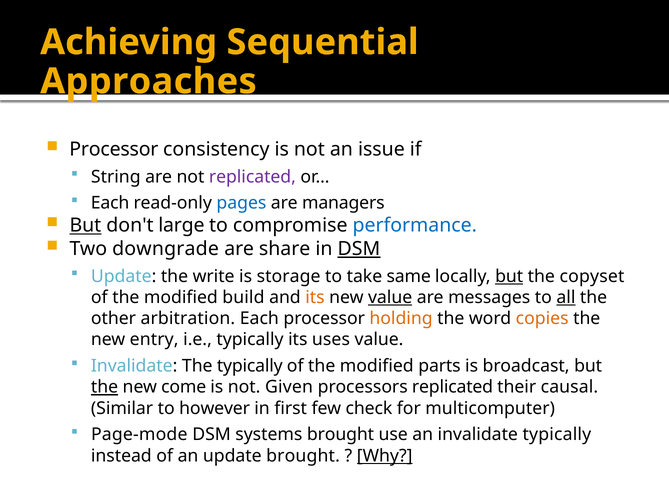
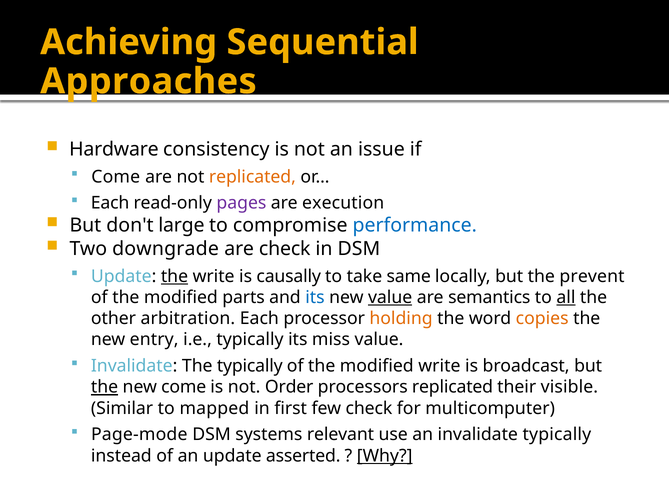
Processor at (114, 150): Processor -> Hardware
String at (116, 177): String -> Come
replicated at (252, 177) colour: purple -> orange
pages colour: blue -> purple
managers: managers -> execution
But at (85, 226) underline: present -> none
are share: share -> check
DSM at (359, 249) underline: present -> none
the at (174, 277) underline: none -> present
storage: storage -> causally
but at (509, 277) underline: present -> none
copyset: copyset -> prevent
build: build -> parts
its at (315, 298) colour: orange -> blue
messages: messages -> semantics
uses: uses -> miss
modified parts: parts -> write
Given: Given -> Order
causal: causal -> visible
however: however -> mapped
systems brought: brought -> relevant
update brought: brought -> asserted
